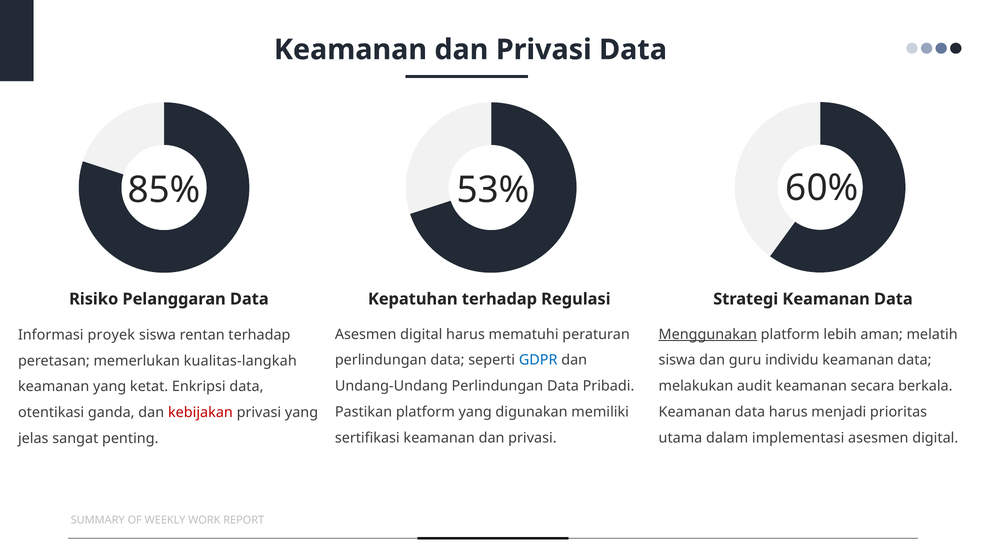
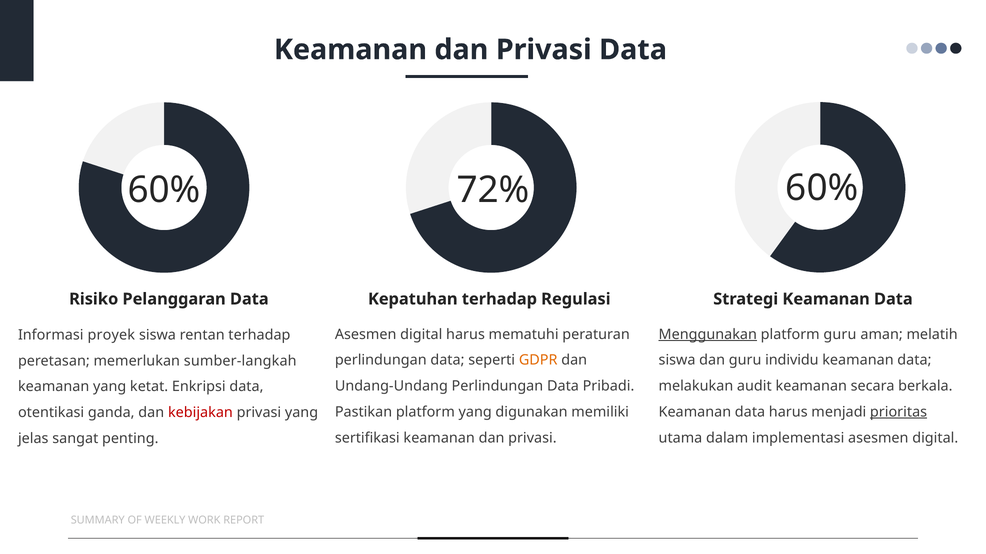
85% at (164, 190): 85% -> 60%
53%: 53% -> 72%
platform lebih: lebih -> guru
GDPR colour: blue -> orange
kualitas-langkah: kualitas-langkah -> sumber-langkah
prioritas underline: none -> present
